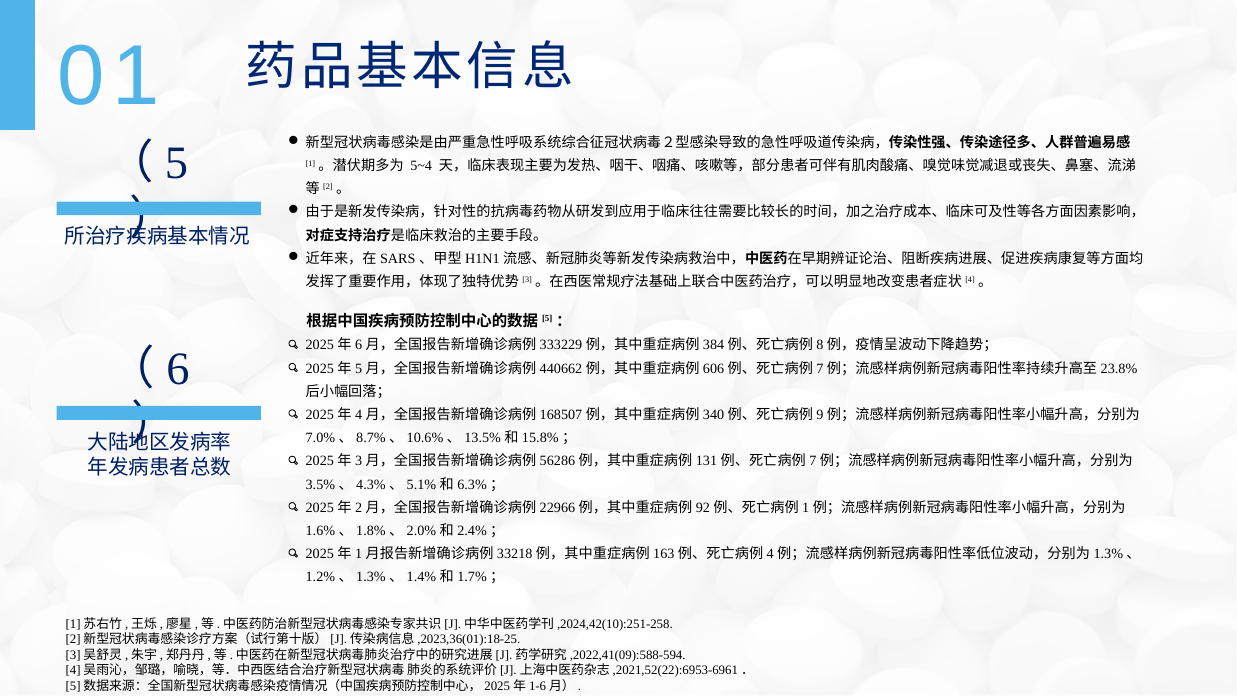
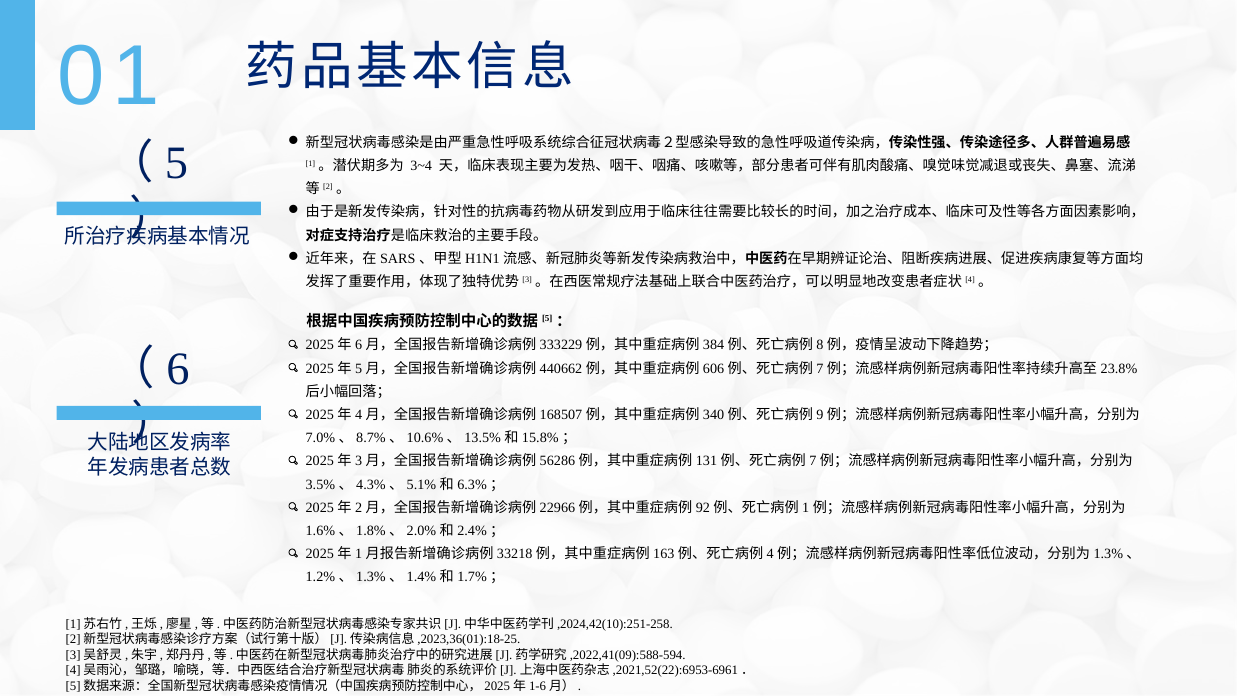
5~4: 5~4 -> 3~4
